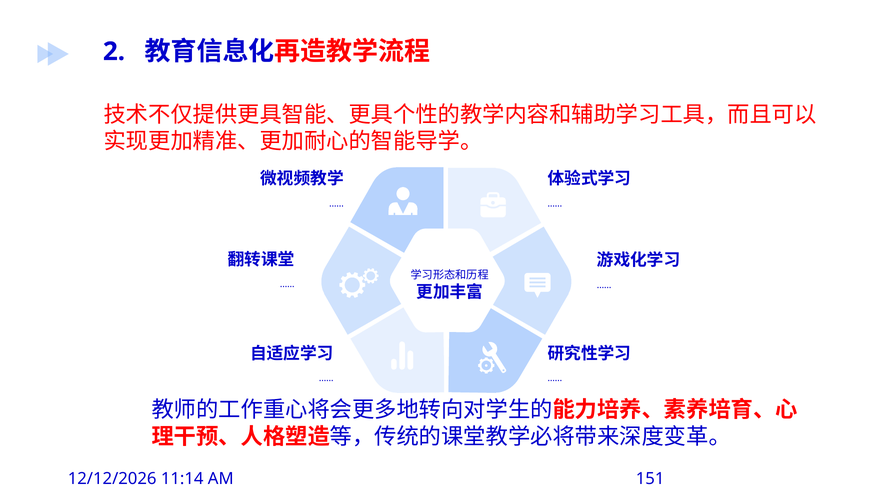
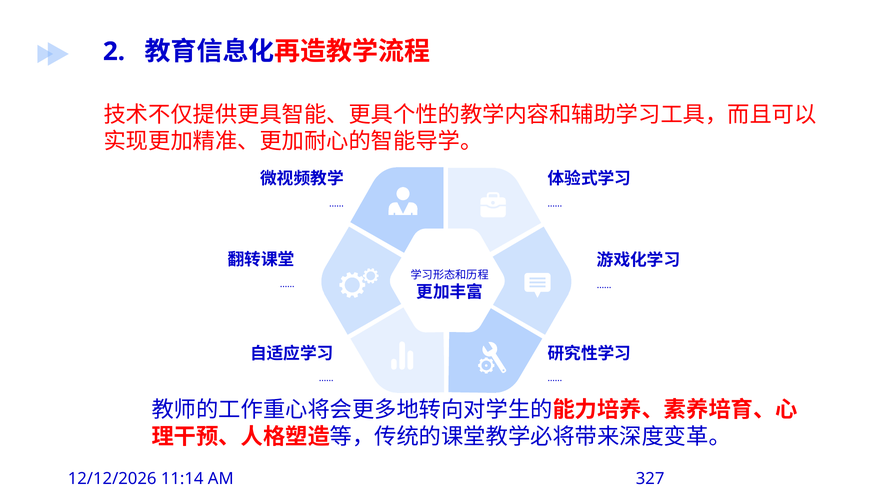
151: 151 -> 327
